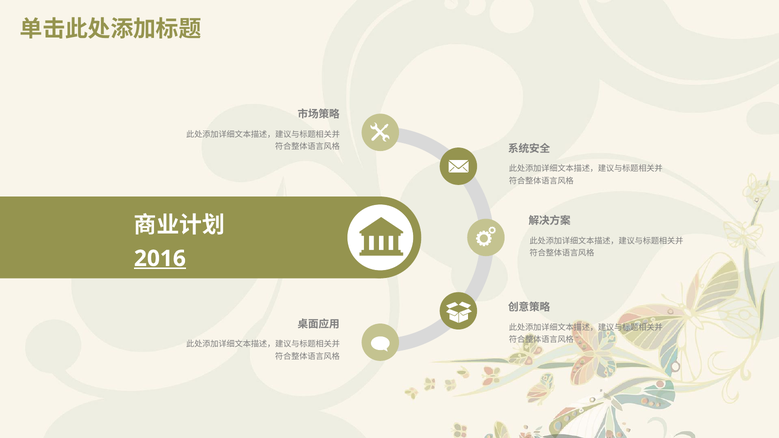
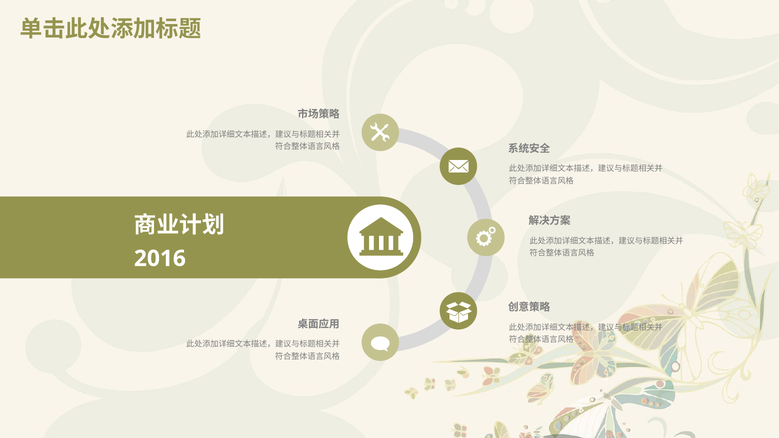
2016 underline: present -> none
